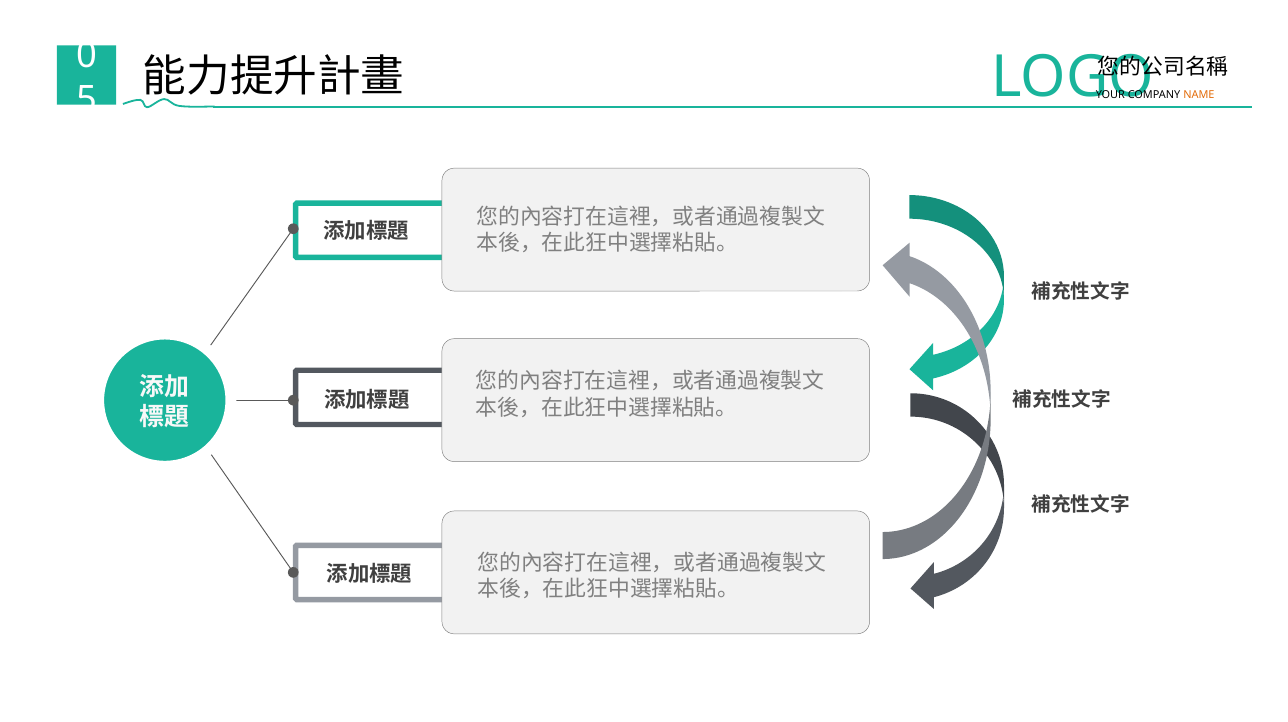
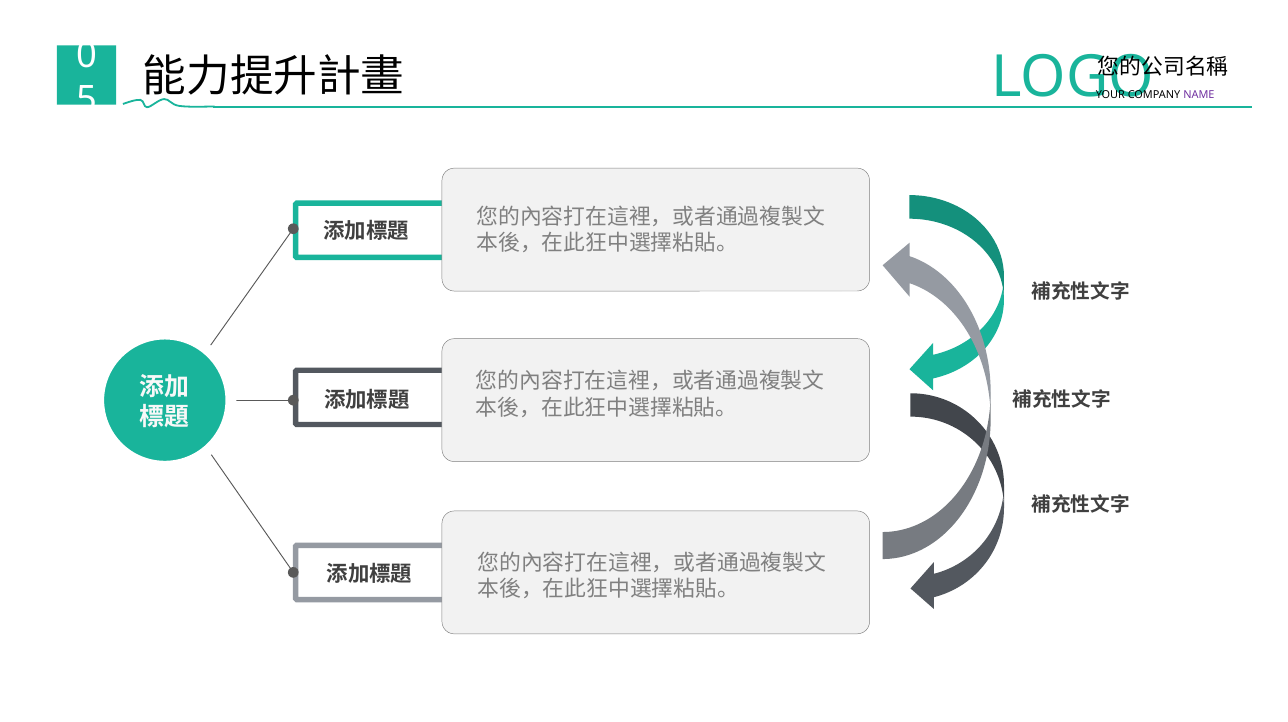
NAME colour: orange -> purple
